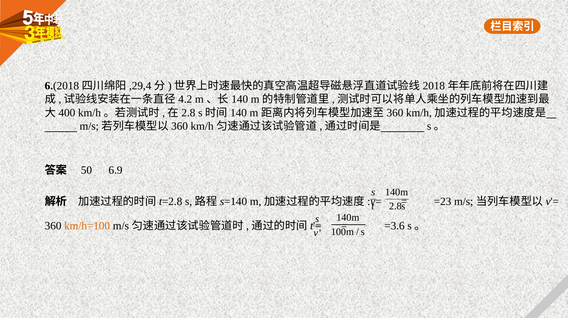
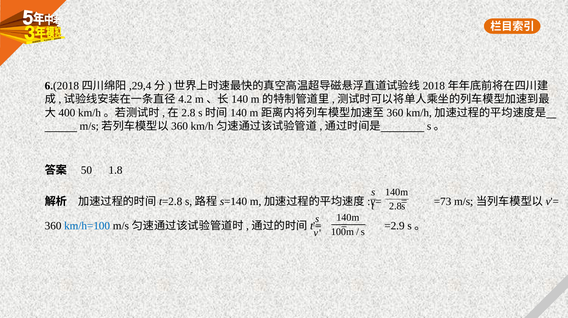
6.9: 6.9 -> 1.8
=23: =23 -> =73
km/h=100 colour: orange -> blue
=3.6: =3.6 -> =2.9
